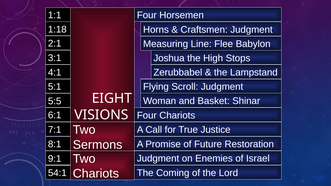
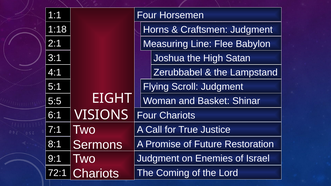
Stops: Stops -> Satan
54:1: 54:1 -> 72:1
